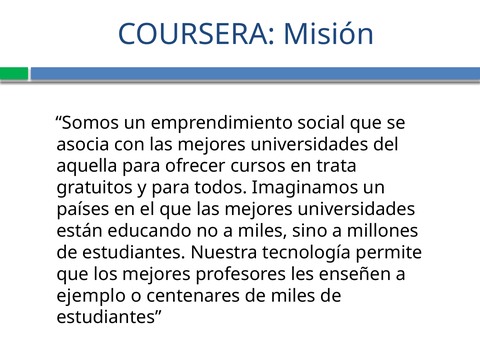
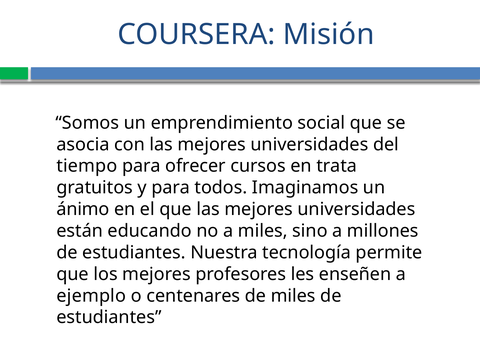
aquella: aquella -> tiempo
países: países -> ánimo
